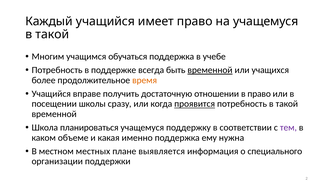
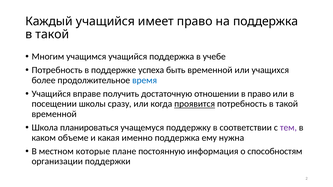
на учащемуся: учащемуся -> поддержка
учащимся обучаться: обучаться -> учащийся
всегда: всегда -> успеха
временной at (210, 70) underline: present -> none
время colour: orange -> blue
местных: местных -> которые
выявляется: выявляется -> постоянную
специального: специального -> способностям
